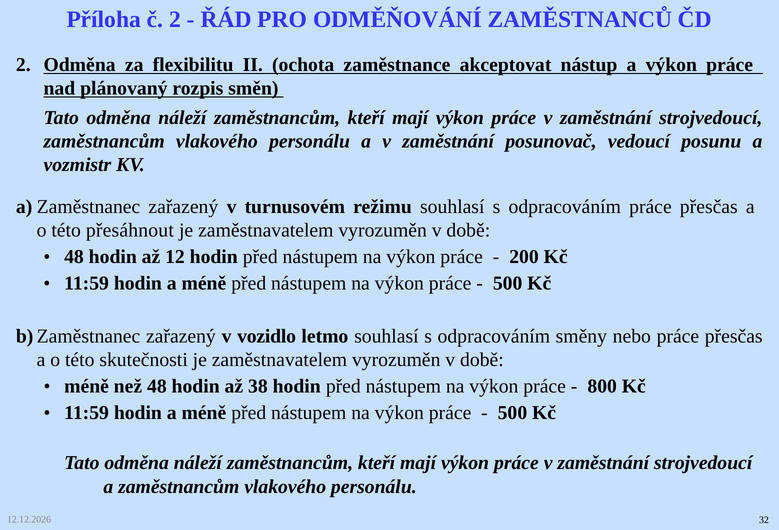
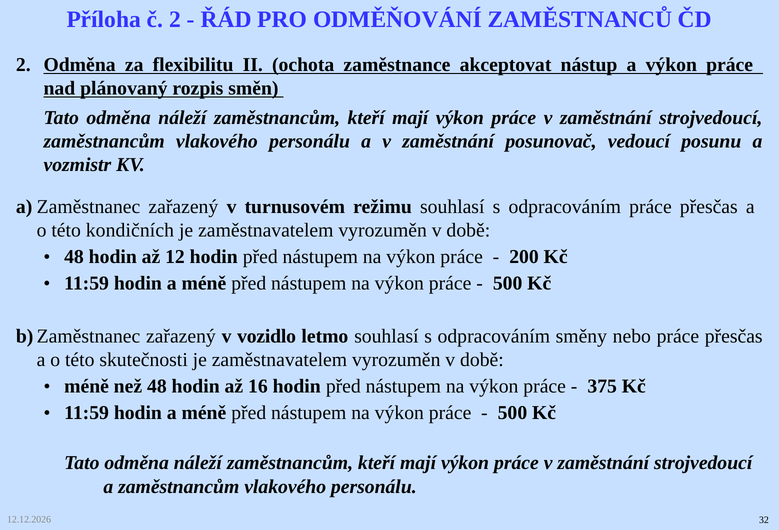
přesáhnout: přesáhnout -> kondičních
38: 38 -> 16
800: 800 -> 375
